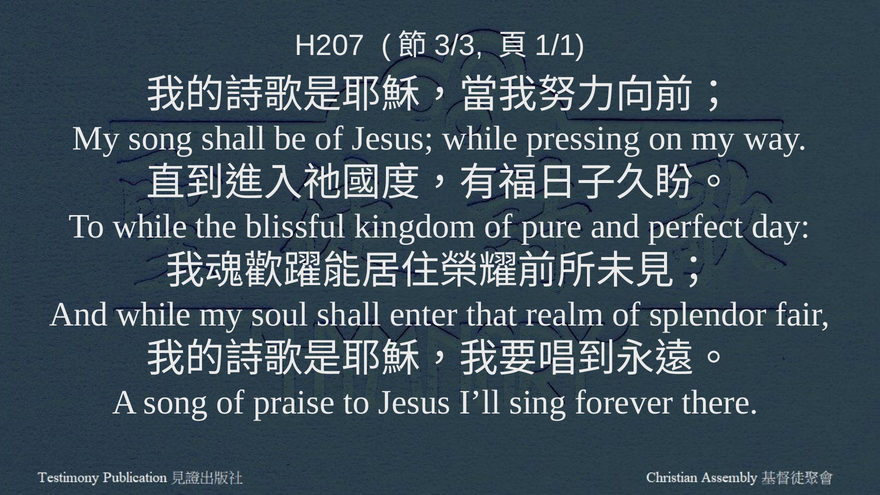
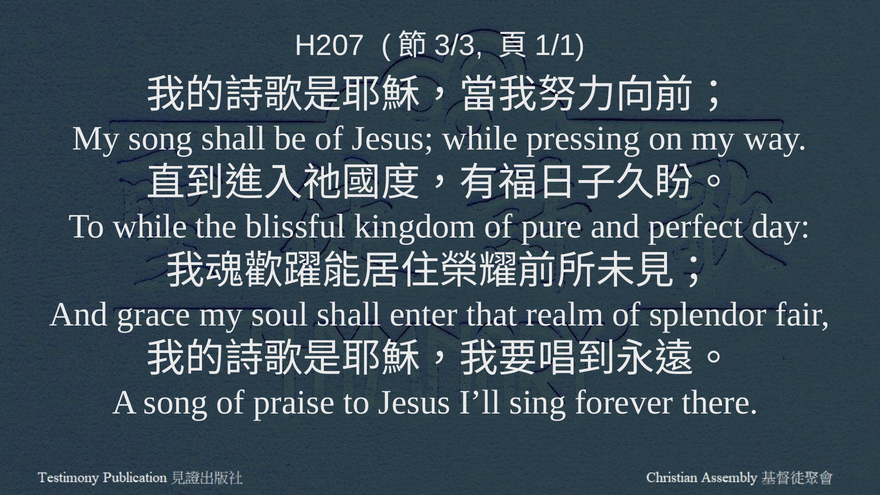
And while: while -> grace
